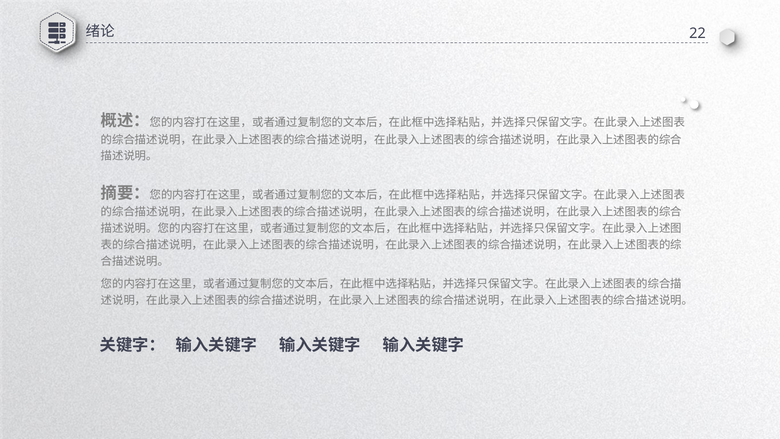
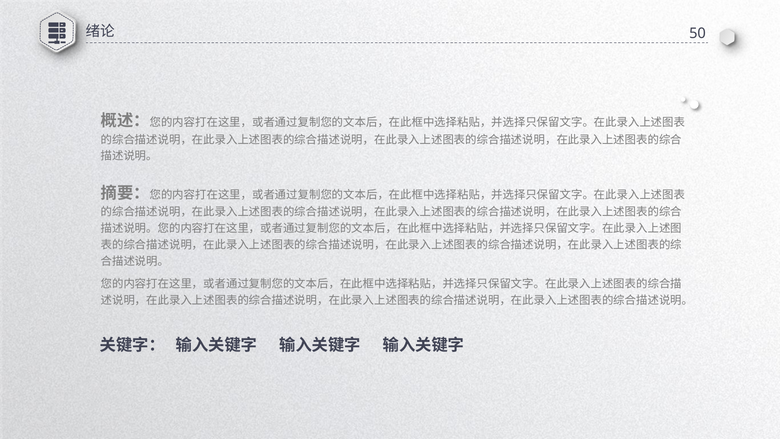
22: 22 -> 50
